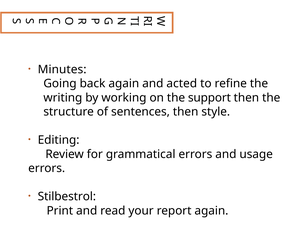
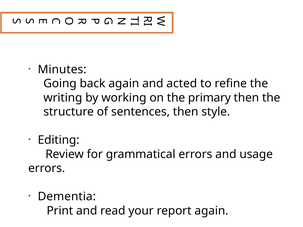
support: support -> primary
Stilbestrol: Stilbestrol -> Dementia
